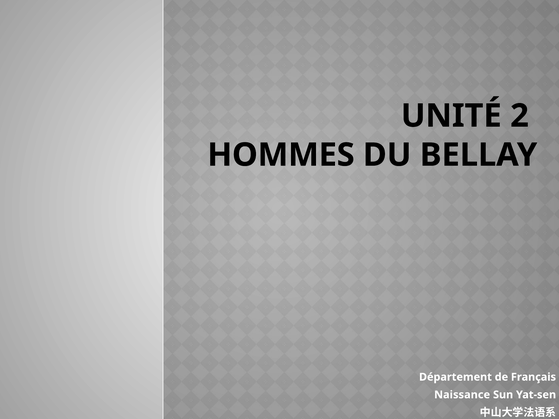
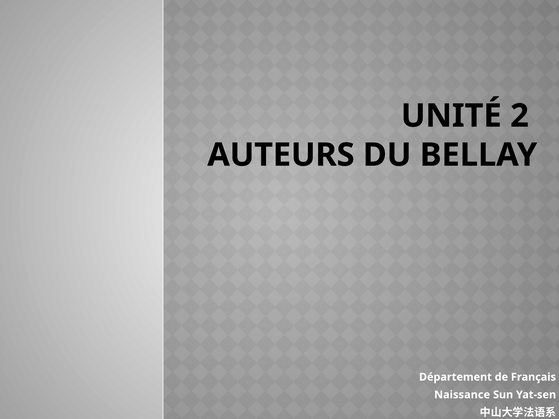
HOMMES: HOMMES -> AUTEURS
